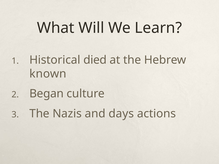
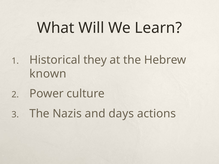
died: died -> they
Began: Began -> Power
